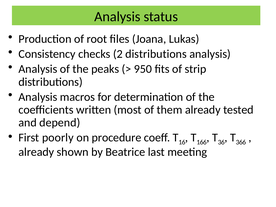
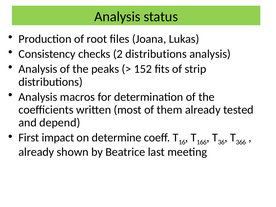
950: 950 -> 152
poorly: poorly -> impact
procedure: procedure -> determine
